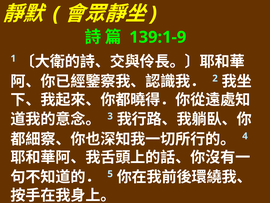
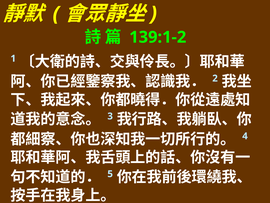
139:1-9: 139:1-9 -> 139:1-2
